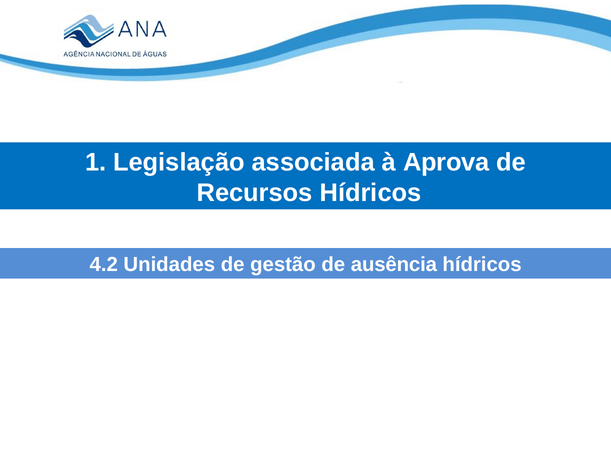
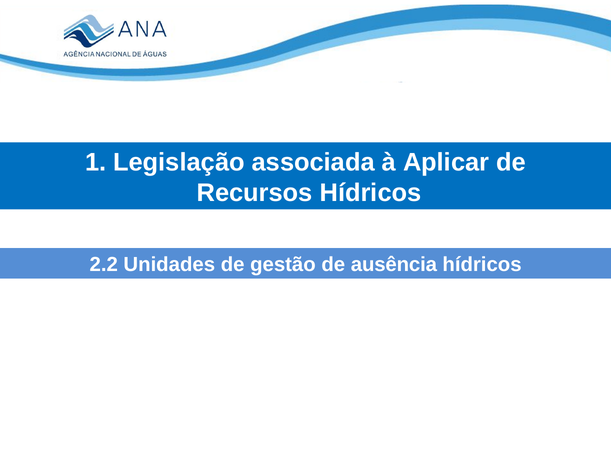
Aprova: Aprova -> Aplicar
4.2: 4.2 -> 2.2
